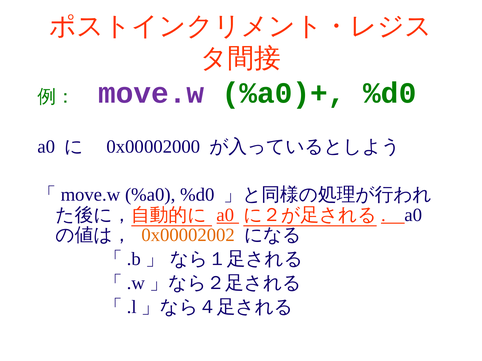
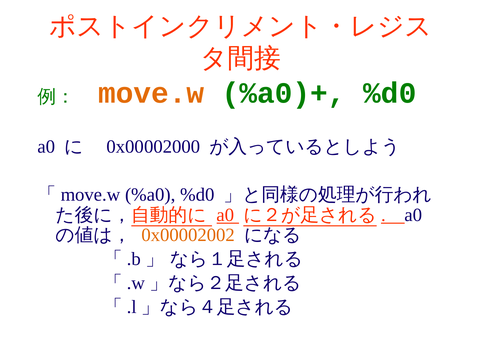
move.w at (151, 93) colour: purple -> orange
